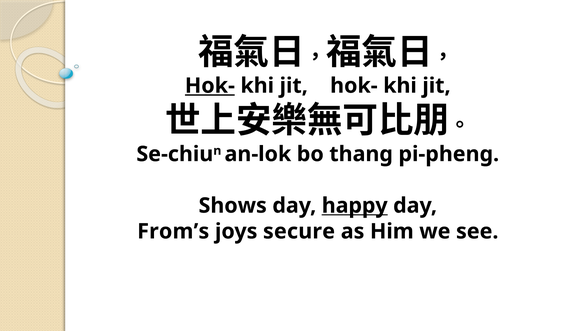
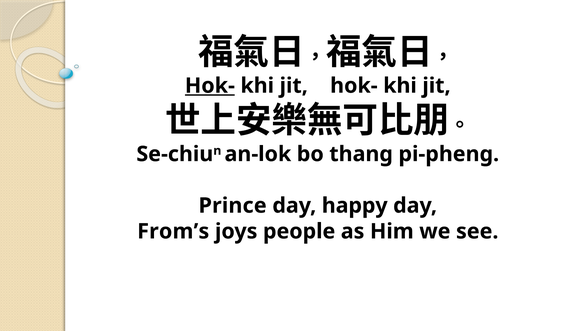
Shows: Shows -> Prince
happy underline: present -> none
secure: secure -> people
